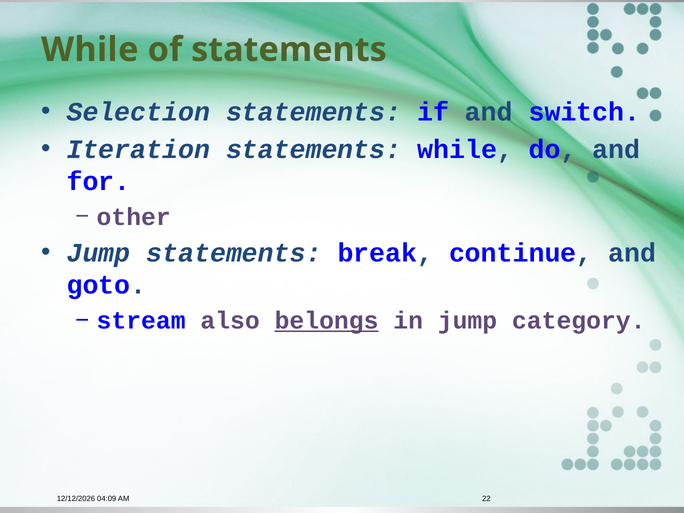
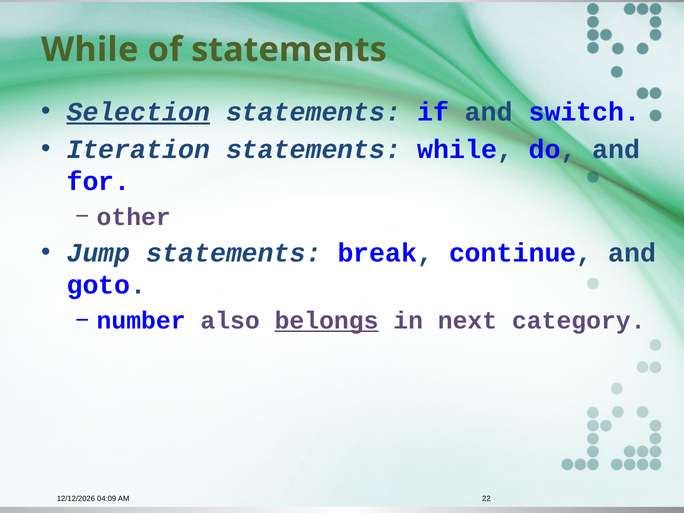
Selection underline: none -> present
stream: stream -> number
in jump: jump -> next
